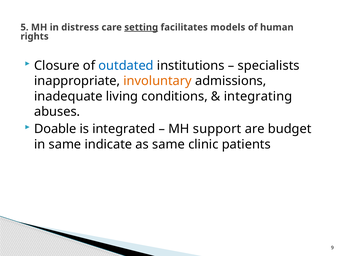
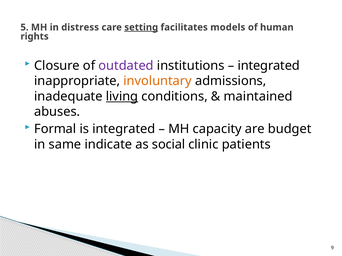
outdated colour: blue -> purple
specialists at (269, 66): specialists -> integrated
living underline: none -> present
integrating: integrating -> maintained
Doable: Doable -> Formal
support: support -> capacity
as same: same -> social
